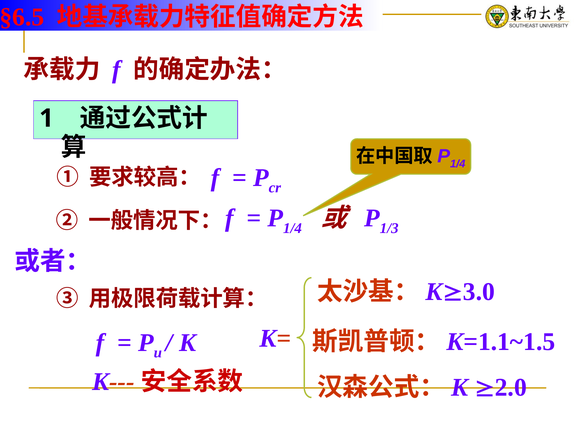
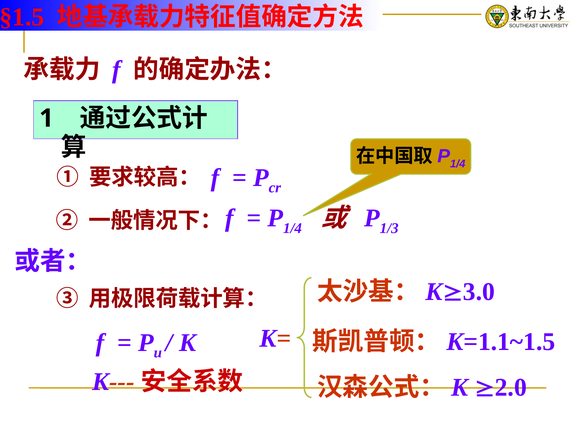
§6.5: §6.5 -> §1.5
